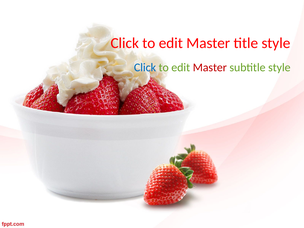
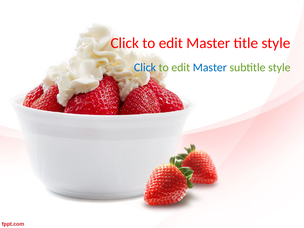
Master at (210, 68) colour: red -> blue
